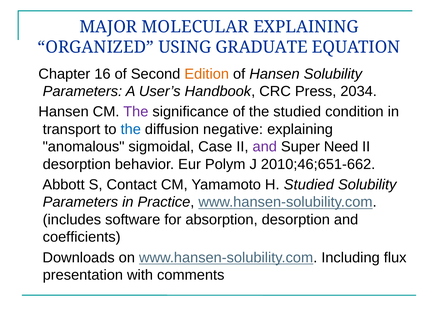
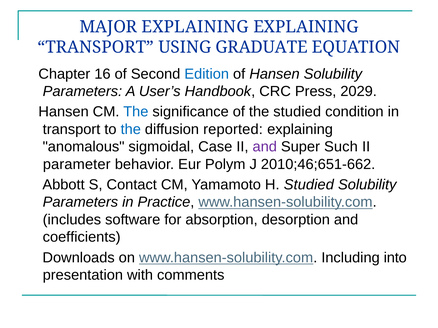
MAJOR MOLECULAR: MOLECULAR -> EXPLAINING
ORGANIZED at (96, 47): ORGANIZED -> TRANSPORT
Edition colour: orange -> blue
2034: 2034 -> 2029
The at (136, 112) colour: purple -> blue
negative: negative -> reported
Need: Need -> Such
desorption at (77, 165): desorption -> parameter
flux: flux -> into
